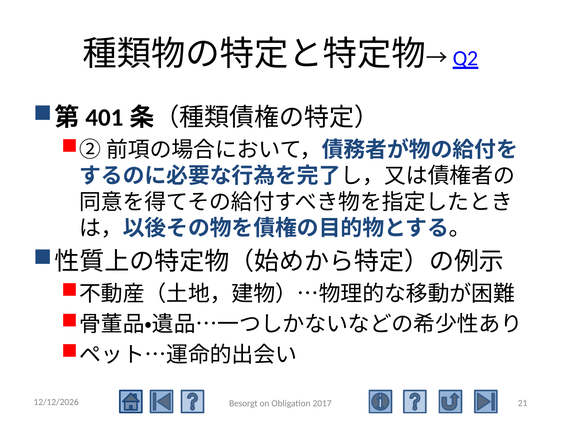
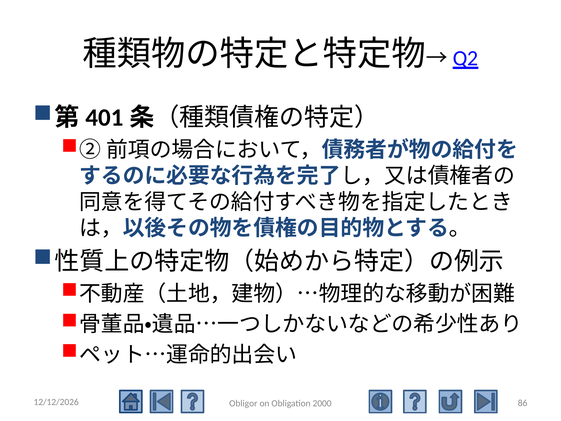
21: 21 -> 86
Besorgt: Besorgt -> Obligor
2017: 2017 -> 2000
